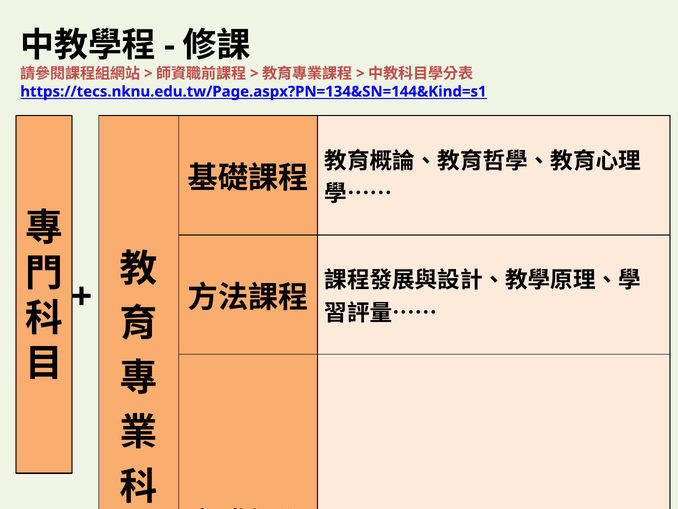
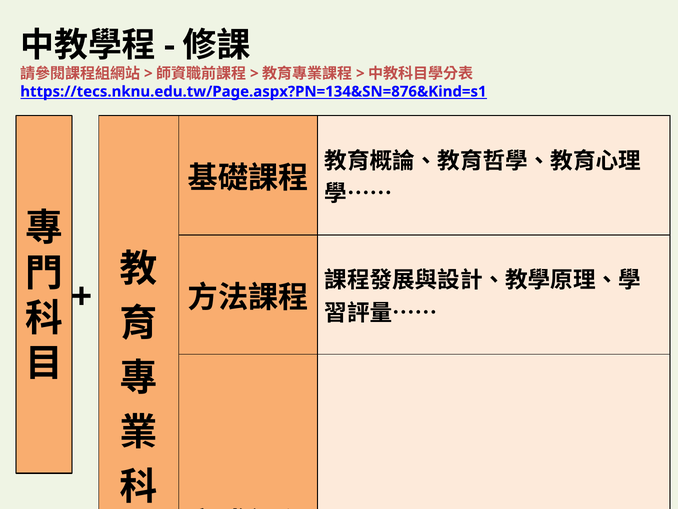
https://tecs.nknu.edu.tw/Page.aspx?PN=134&SN=144&Kind=s1: https://tecs.nknu.edu.tw/Page.aspx?PN=134&SN=144&Kind=s1 -> https://tecs.nknu.edu.tw/Page.aspx?PN=134&SN=876&Kind=s1
